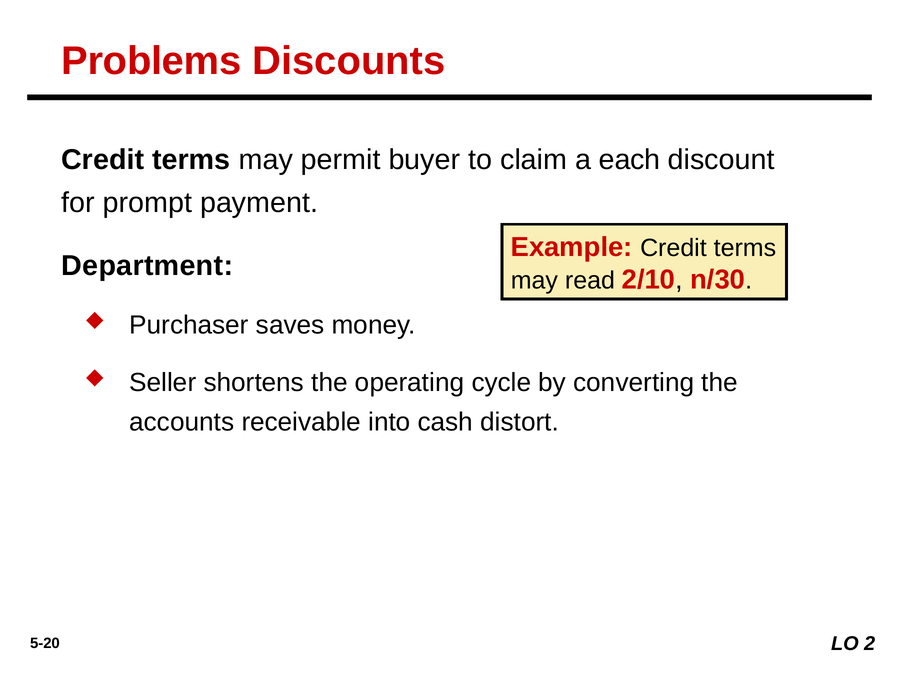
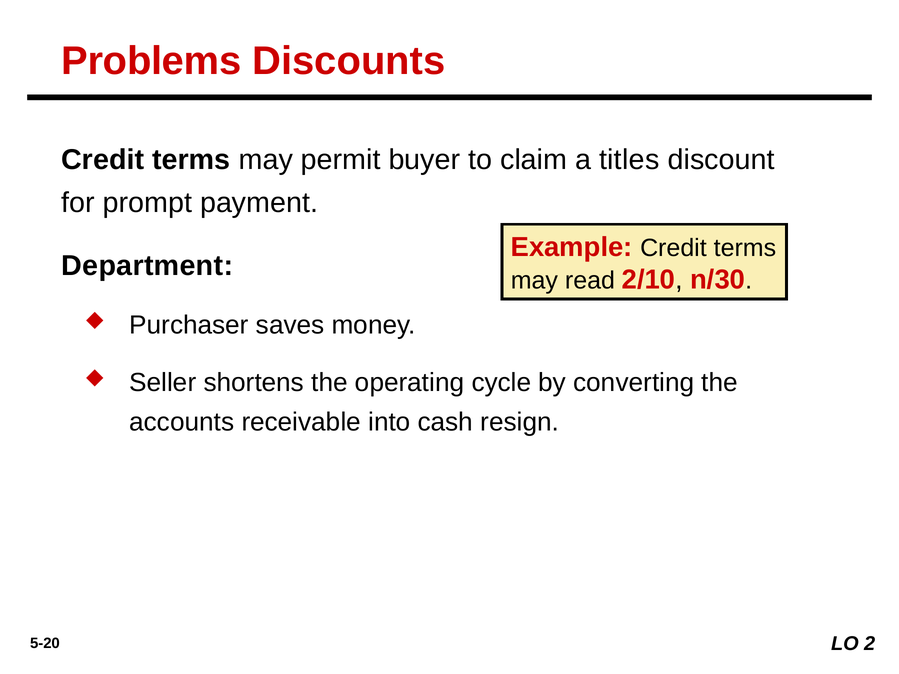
each: each -> titles
distort: distort -> resign
